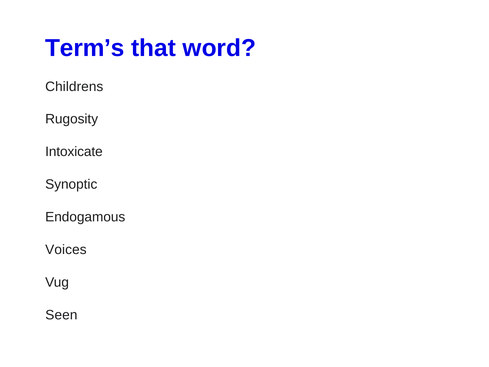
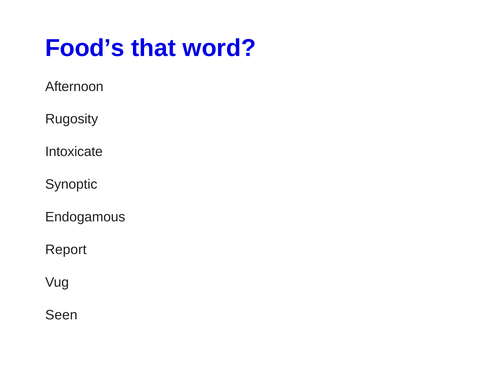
Term’s: Term’s -> Food’s
Childrens: Childrens -> Afternoon
Voices: Voices -> Report
